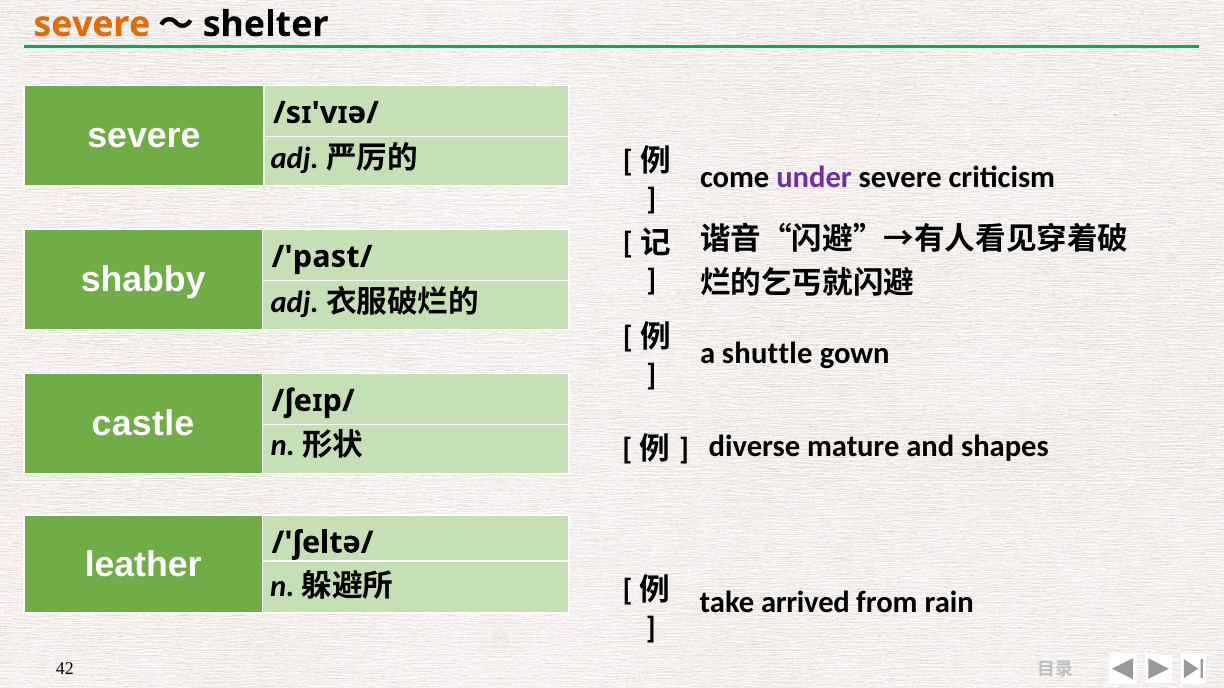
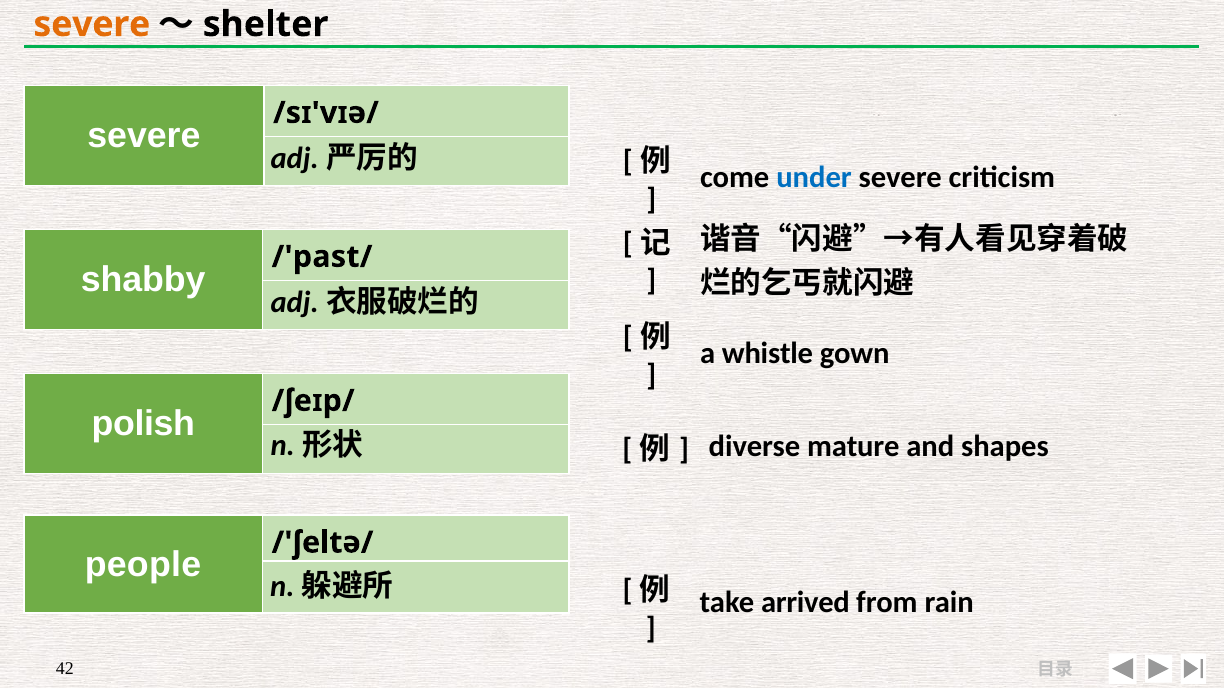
under colour: purple -> blue
shuttle: shuttle -> whistle
castle: castle -> polish
leather: leather -> people
